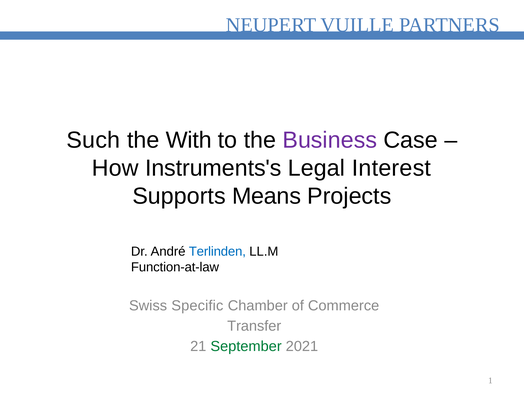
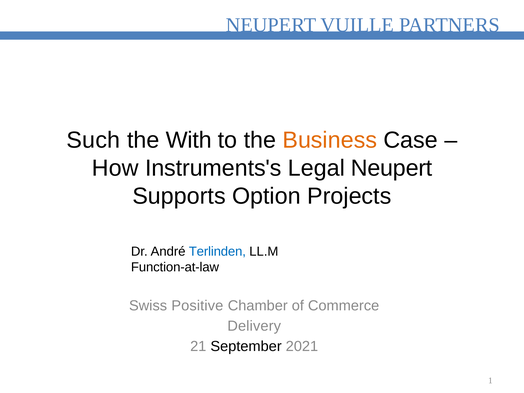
Business colour: purple -> orange
Legal Interest: Interest -> Neupert
Means: Means -> Option
Specific: Specific -> Positive
Transfer: Transfer -> Delivery
September colour: green -> black
